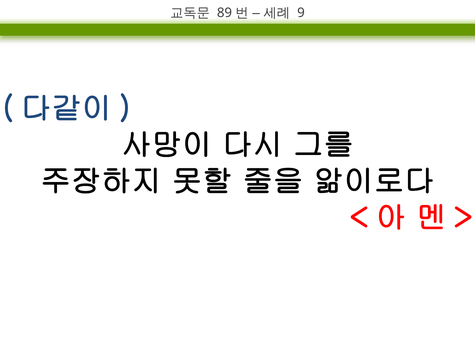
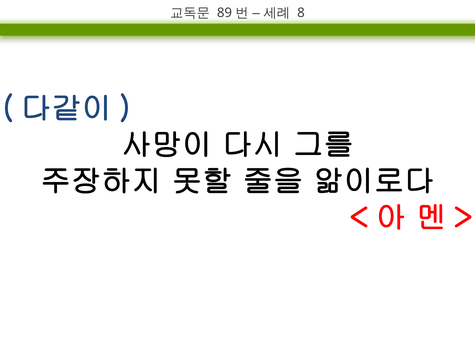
9: 9 -> 8
